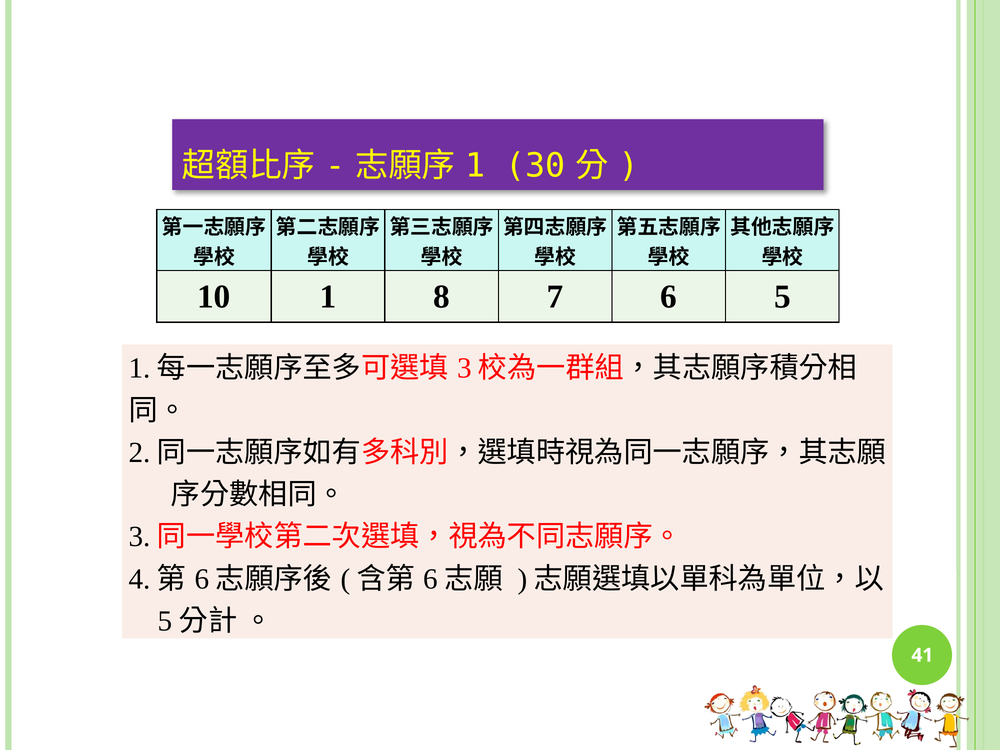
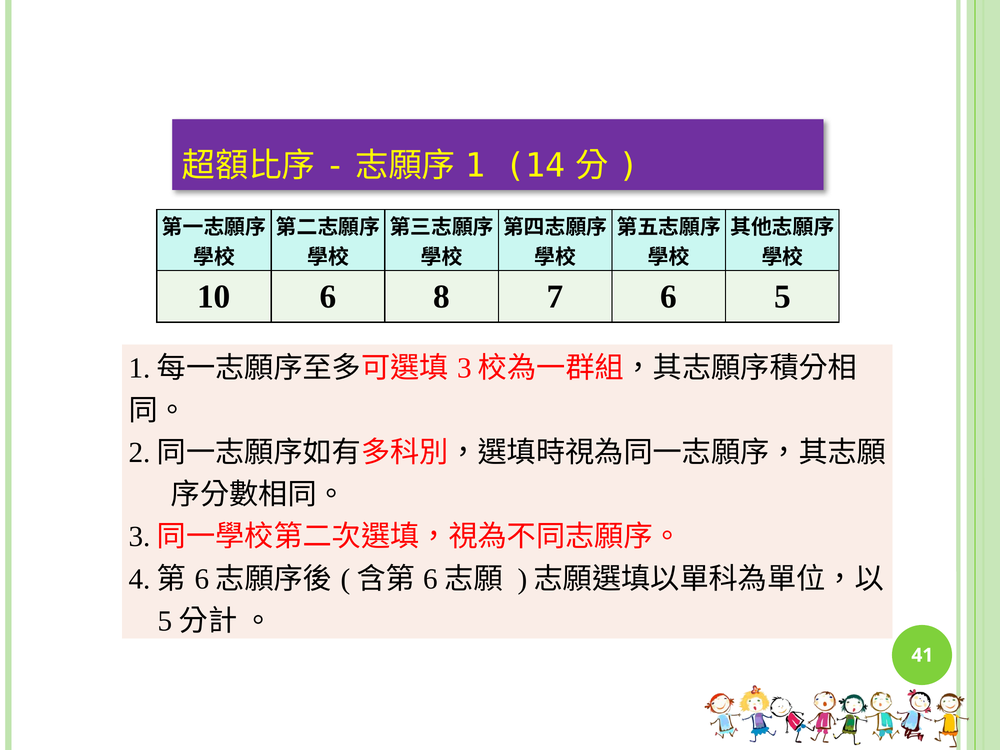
30: 30 -> 14
10 1: 1 -> 6
